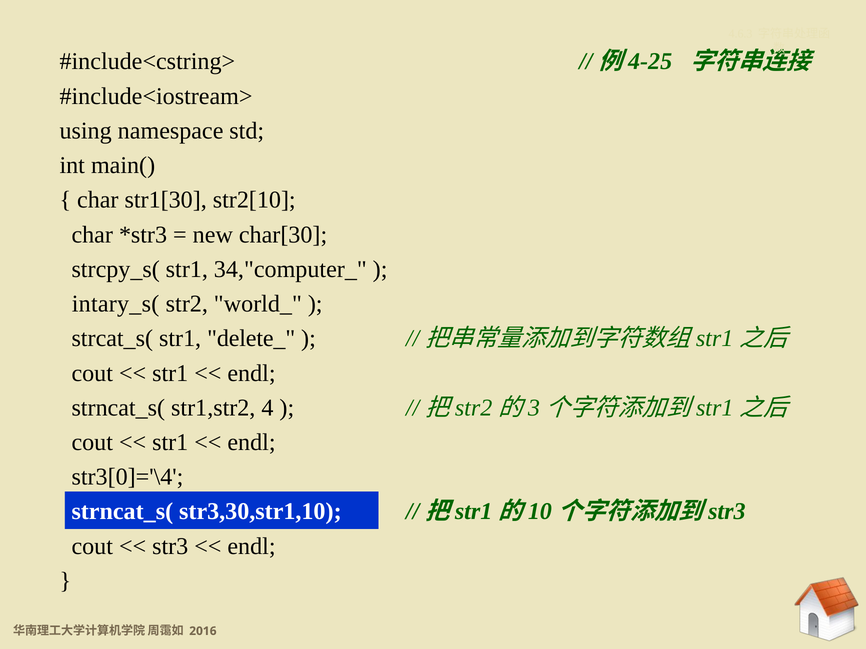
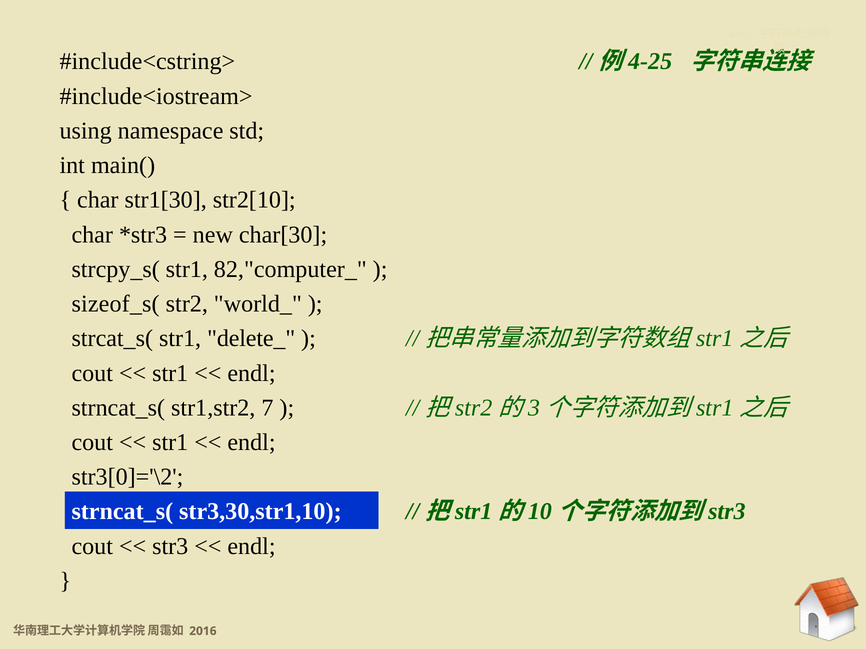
34,"computer_: 34,"computer_ -> 82,"computer_
intary_s(: intary_s( -> sizeof_s(
4: 4 -> 7
str3[0]='\4: str3[0]='\4 -> str3[0]='\2
